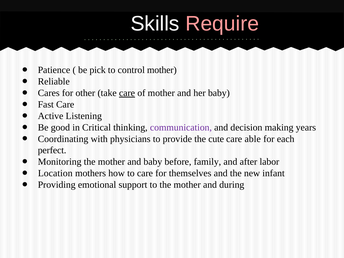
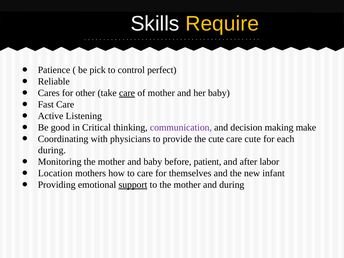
Require colour: pink -> yellow
control mother: mother -> perfect
years: years -> make
care able: able -> cute
perfect at (52, 150): perfect -> during
family: family -> patient
support underline: none -> present
